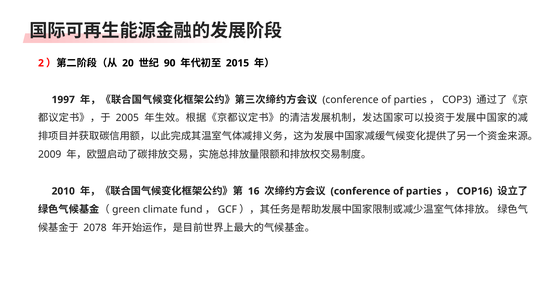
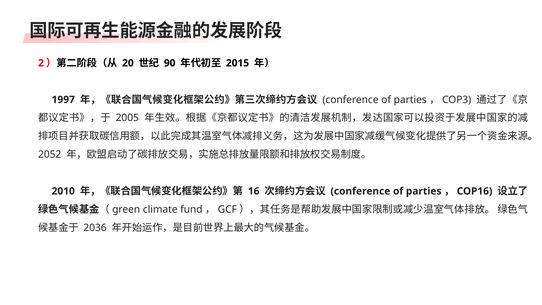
2009: 2009 -> 2052
2078: 2078 -> 2036
